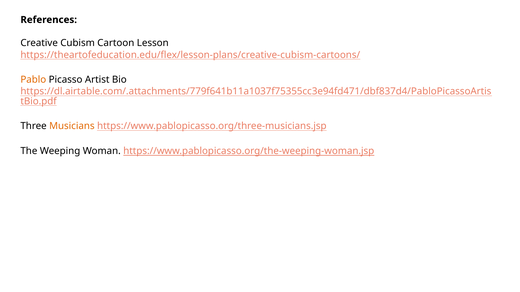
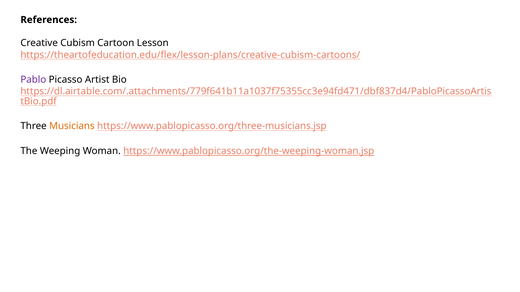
Pablo colour: orange -> purple
